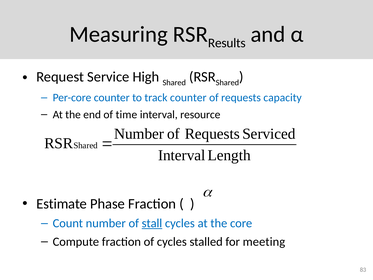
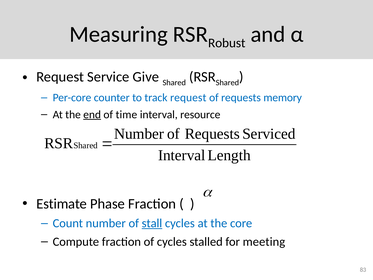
Results: Results -> Robust
High: High -> Give
track counter: counter -> request
capacity: capacity -> memory
end underline: none -> present
